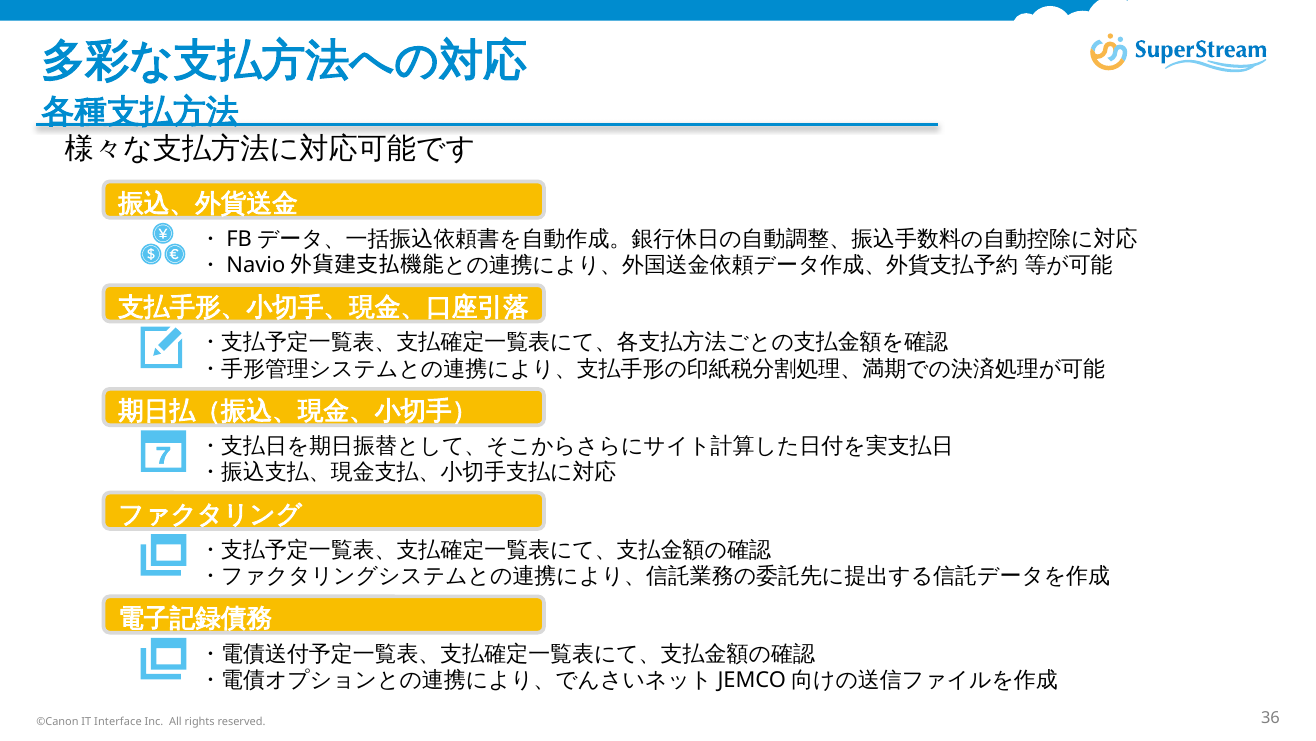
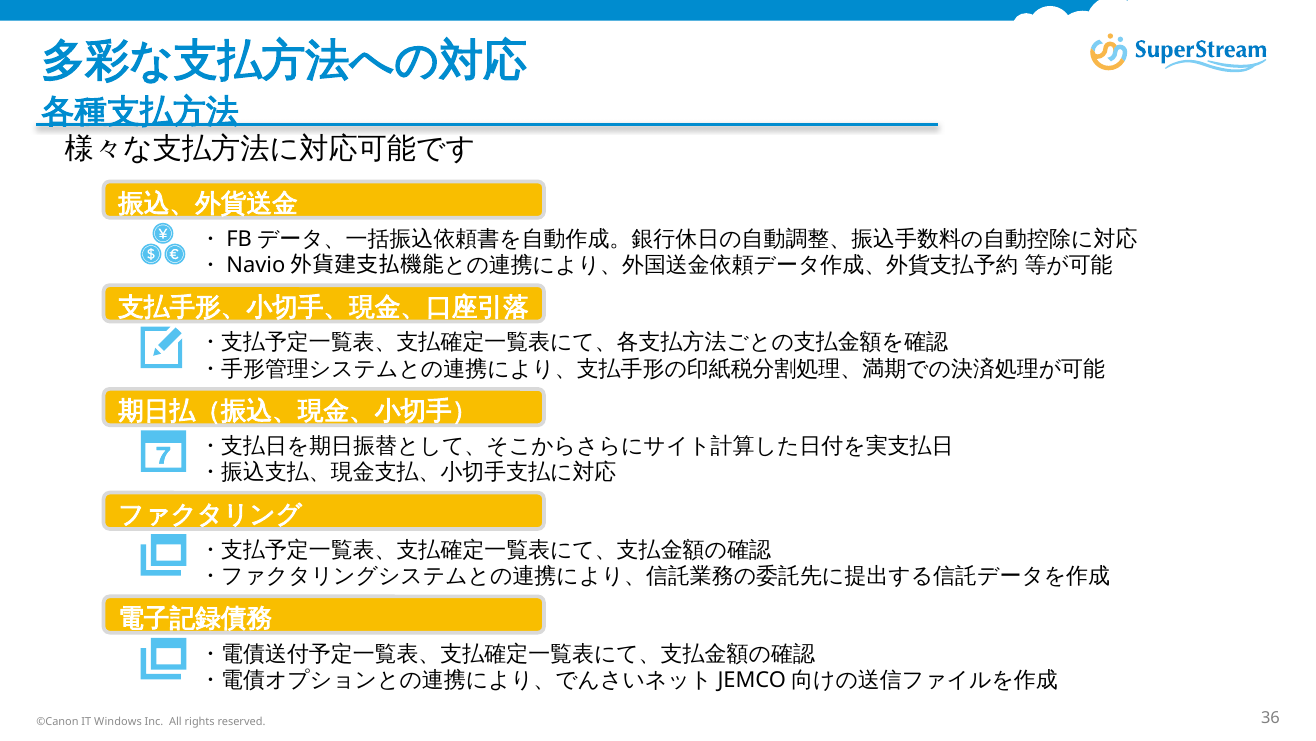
Interface: Interface -> Windows
